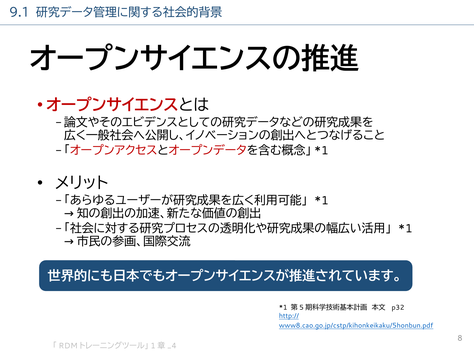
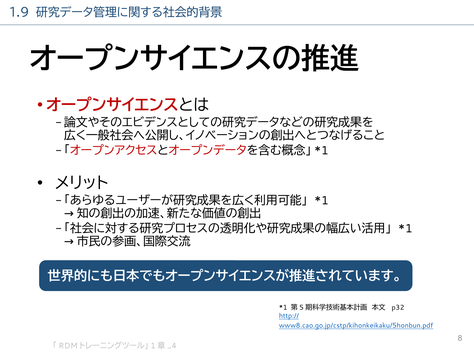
9.1: 9.1 -> 1.9
